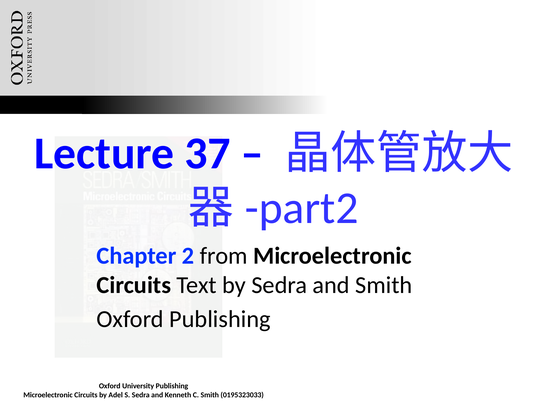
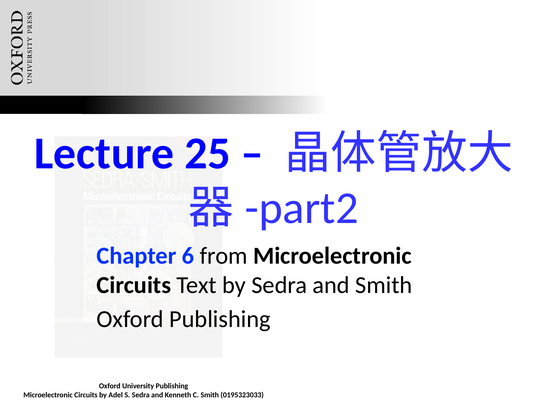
37: 37 -> 25
2: 2 -> 6
